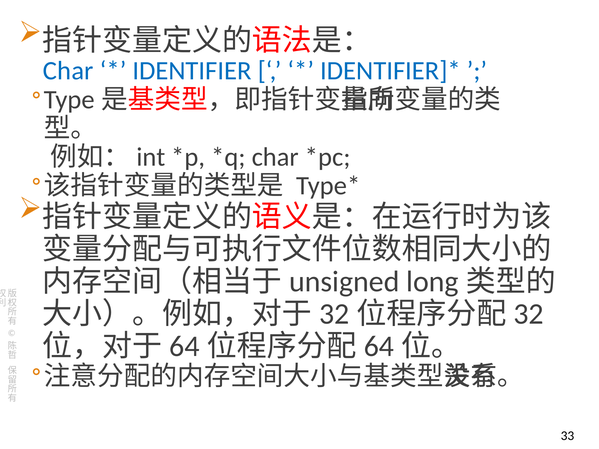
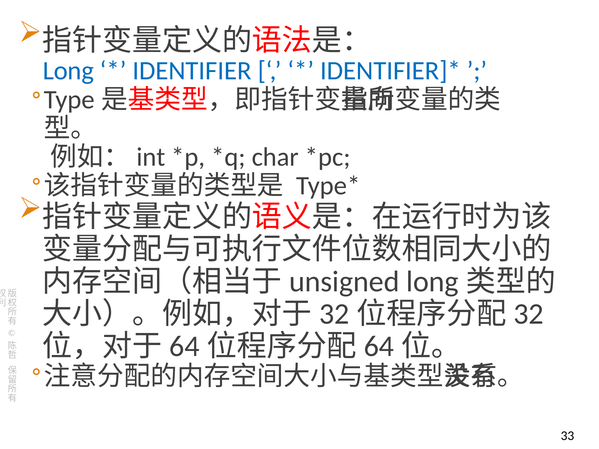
Char at (68, 71): Char -> Long
